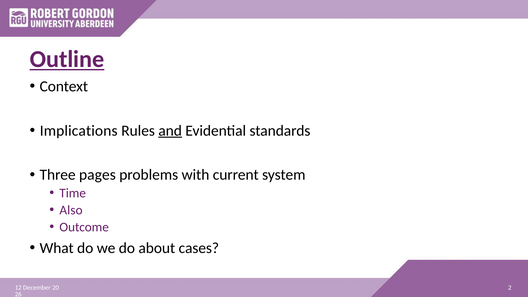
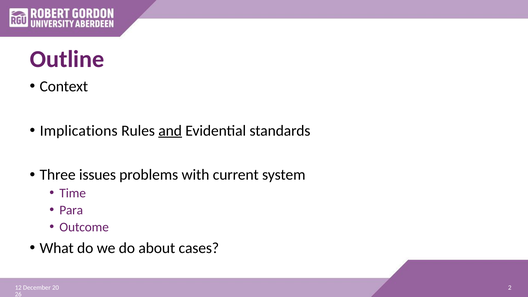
Outline underline: present -> none
pages: pages -> issues
Also: Also -> Para
